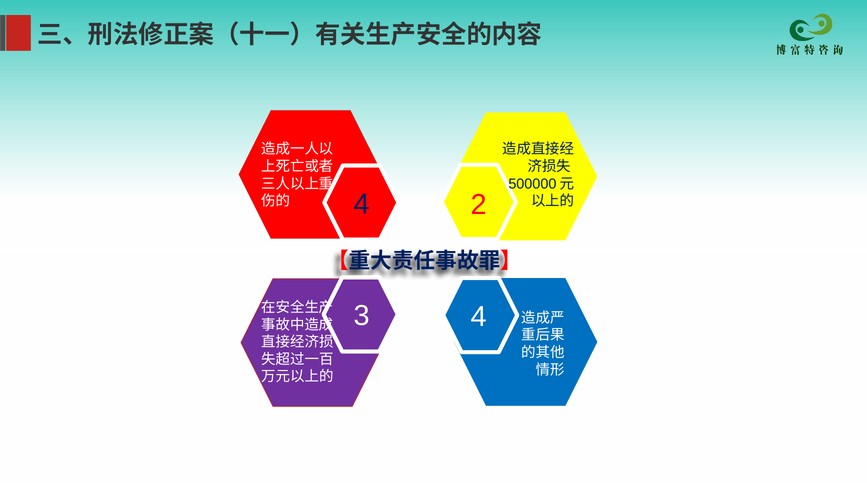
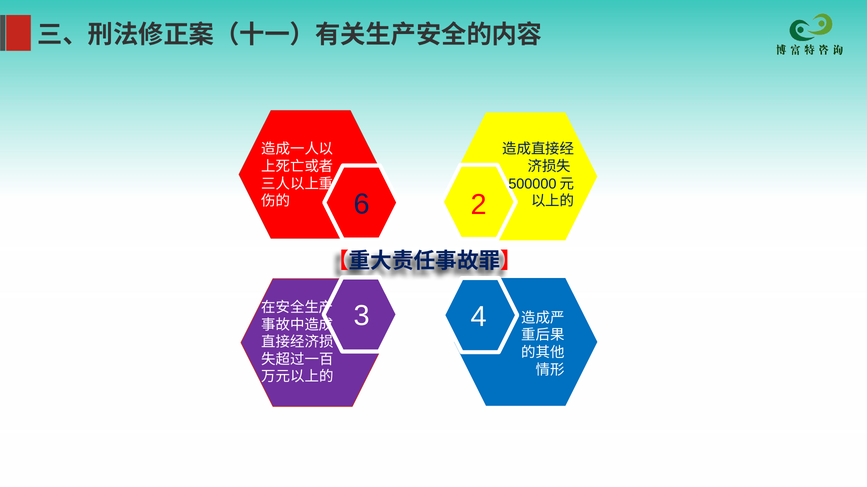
4 at (362, 204): 4 -> 6
